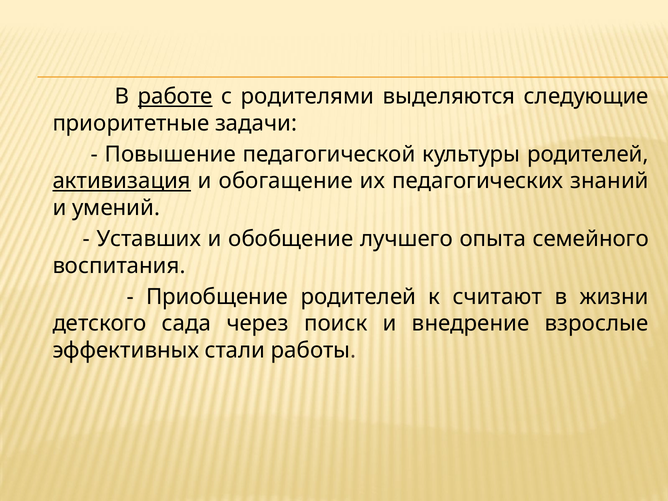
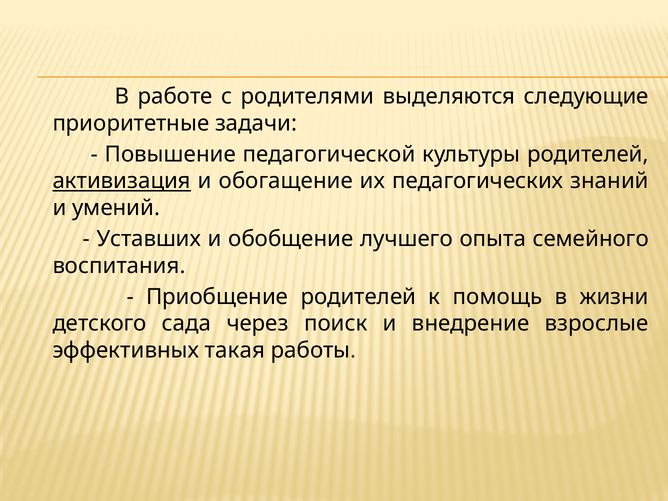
работе underline: present -> none
считают: считают -> помощь
стали: стали -> такая
